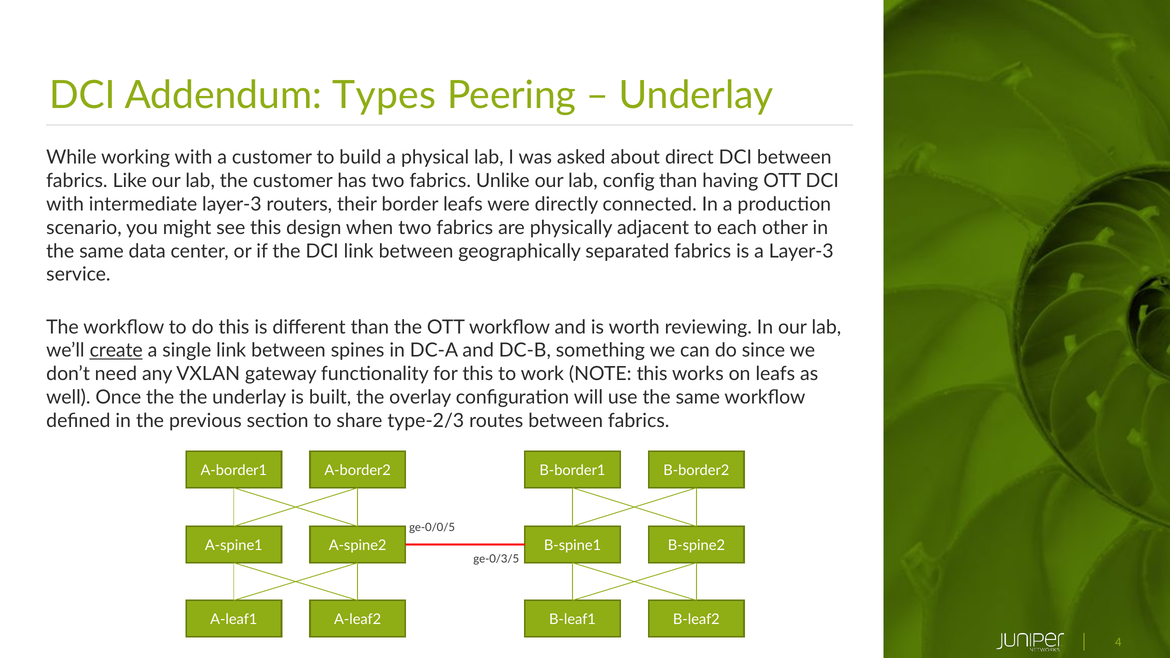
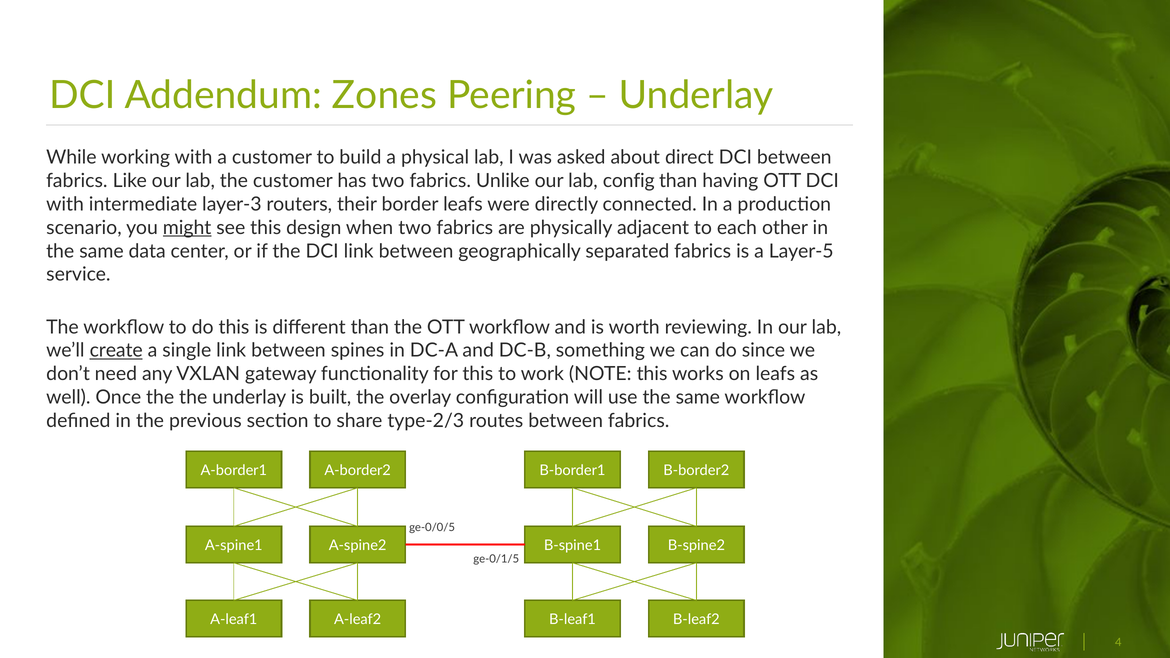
Types: Types -> Zones
might underline: none -> present
a Layer-3: Layer-3 -> Layer-5
ge-0/3/5: ge-0/3/5 -> ge-0/1/5
